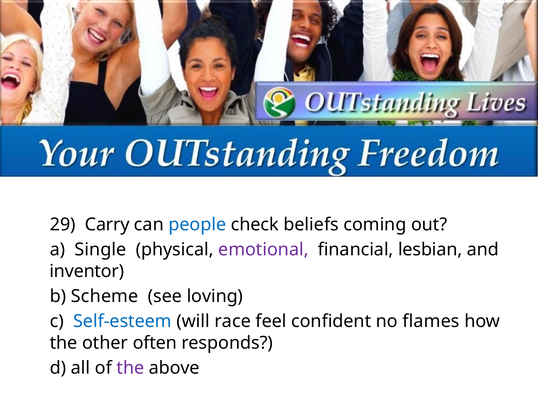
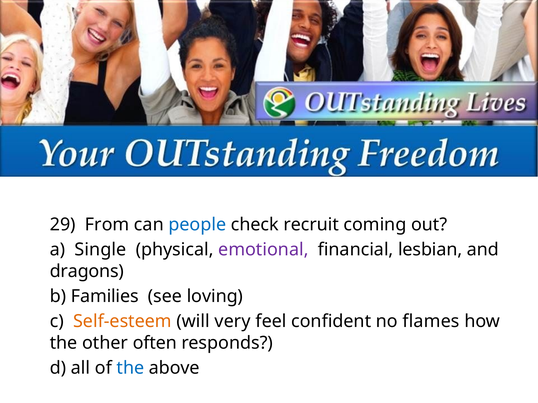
Carry: Carry -> From
beliefs: beliefs -> recruit
inventor: inventor -> dragons
Scheme: Scheme -> Families
Self-esteem colour: blue -> orange
race: race -> very
the at (130, 368) colour: purple -> blue
